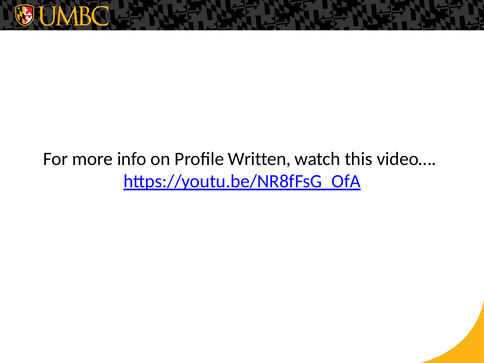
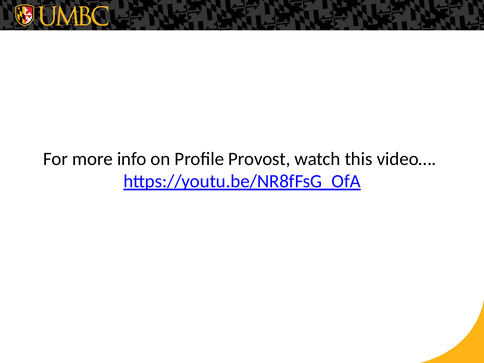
Written: Written -> Provost
